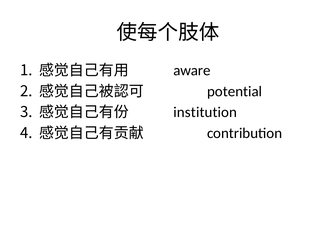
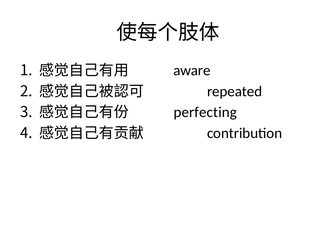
potential: potential -> repeated
institution: institution -> perfecting
